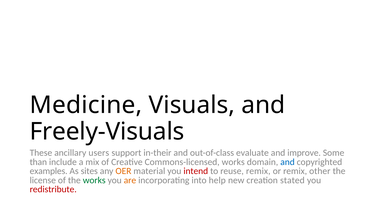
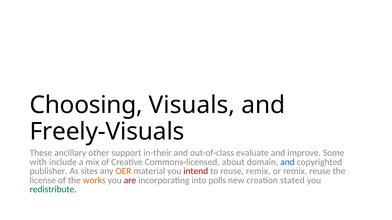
Medicine: Medicine -> Choosing
users: users -> other
than: than -> with
Commons-licensed works: works -> about
examples: examples -> publisher
remix other: other -> reuse
works at (94, 181) colour: green -> orange
are colour: orange -> red
help: help -> polls
redistribute colour: red -> green
